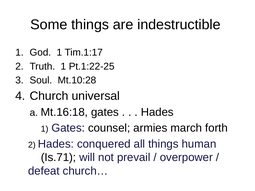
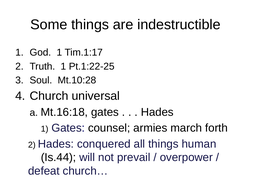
Is.71: Is.71 -> Is.44
